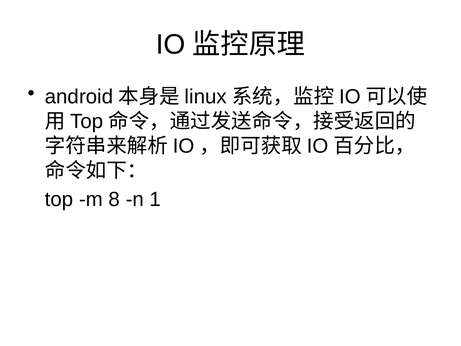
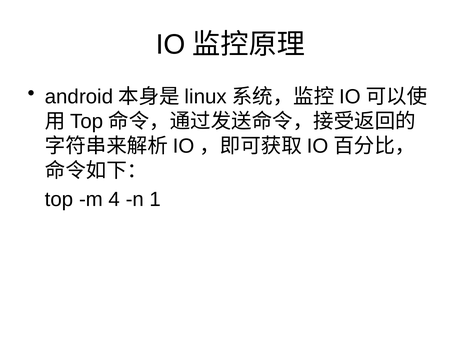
8: 8 -> 4
